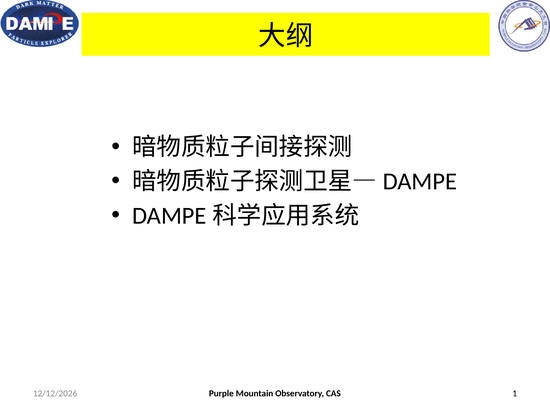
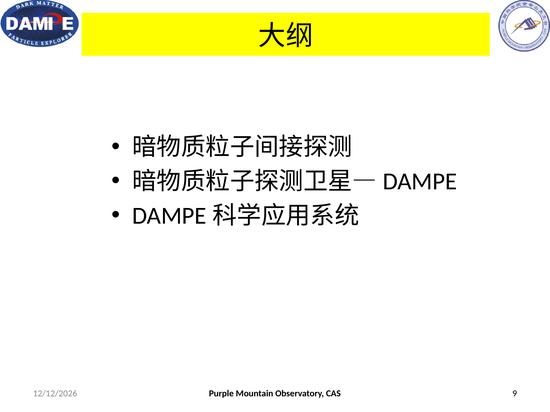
1: 1 -> 9
